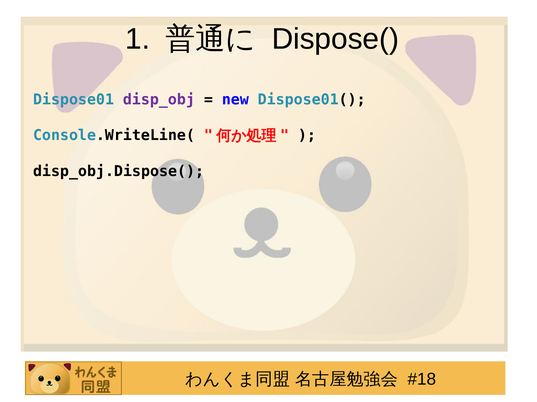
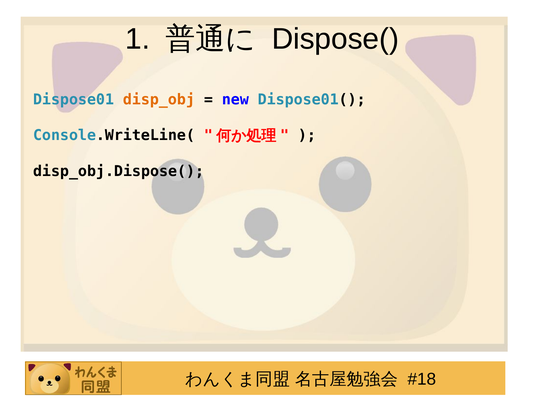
disp_obj colour: purple -> orange
